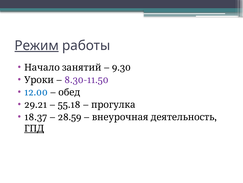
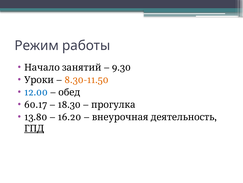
Режим underline: present -> none
8.30-11.50 colour: purple -> orange
29.21: 29.21 -> 60.17
55.18: 55.18 -> 18.30
18.37: 18.37 -> 13.80
28.59: 28.59 -> 16.20
